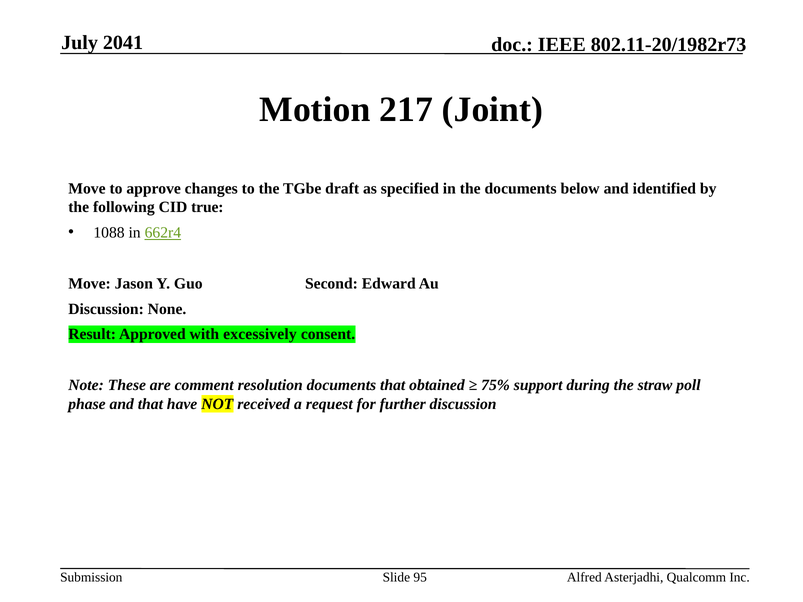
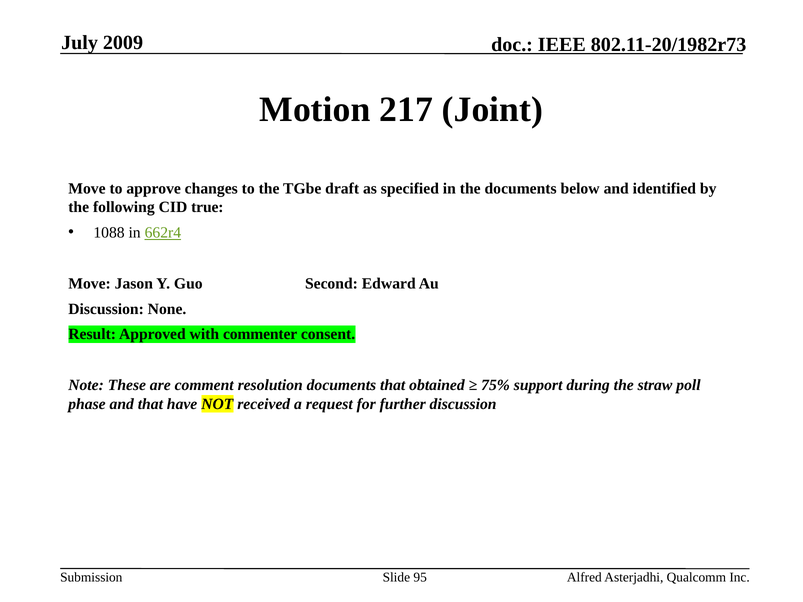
2041: 2041 -> 2009
excessively: excessively -> commenter
